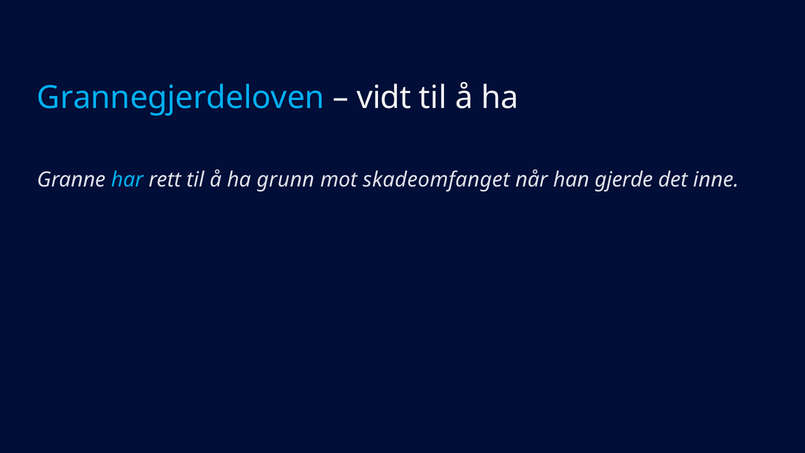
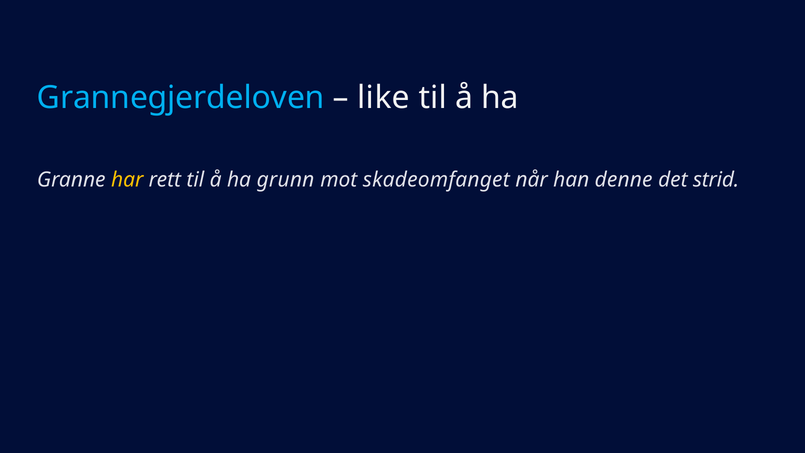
vidt: vidt -> like
har colour: light blue -> yellow
gjerde: gjerde -> denne
inne: inne -> strid
